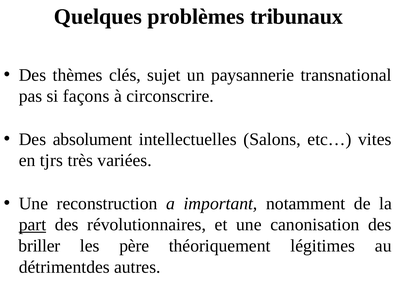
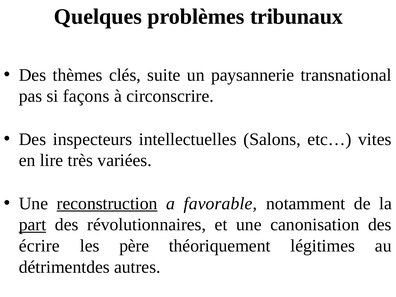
sujet: sujet -> suite
absolument: absolument -> inspecteurs
tjrs: tjrs -> lire
reconstruction underline: none -> present
important: important -> favorable
briller: briller -> écrire
